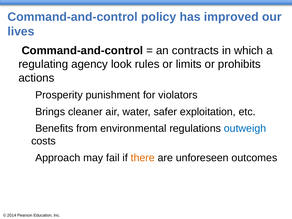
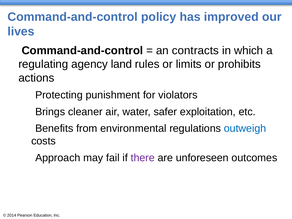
look: look -> land
Prosperity: Prosperity -> Protecting
there colour: orange -> purple
